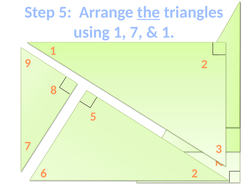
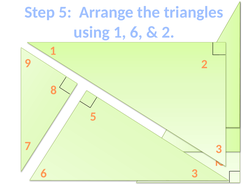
the underline: present -> none
7 at (136, 32): 7 -> 6
1 at (168, 32): 1 -> 2
2 at (195, 173): 2 -> 3
